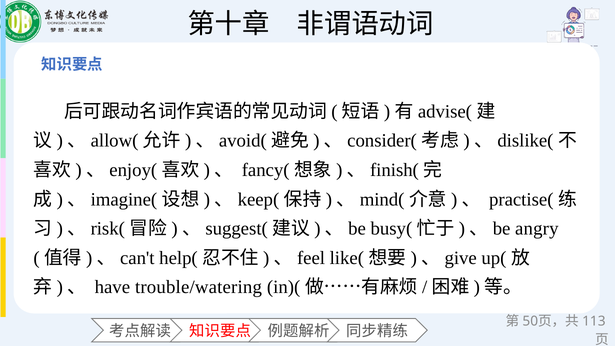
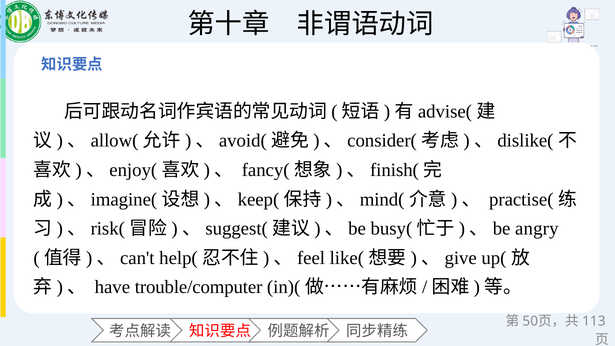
trouble/watering: trouble/watering -> trouble/computer
